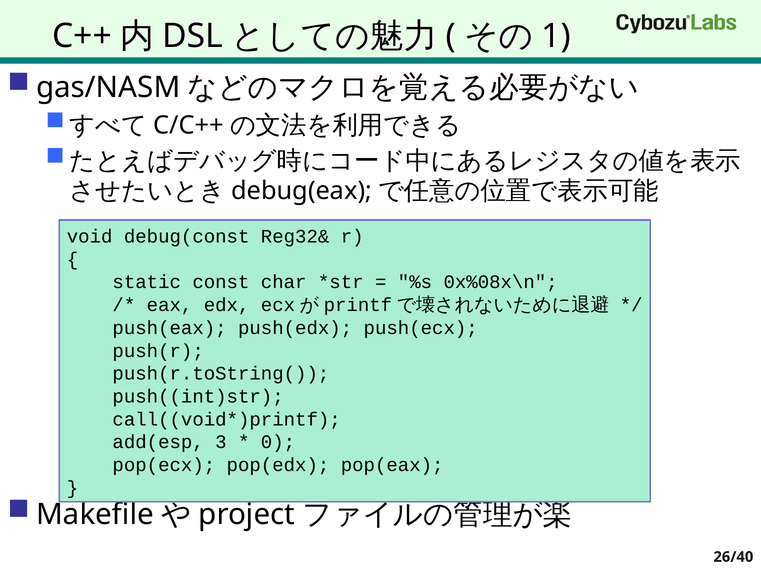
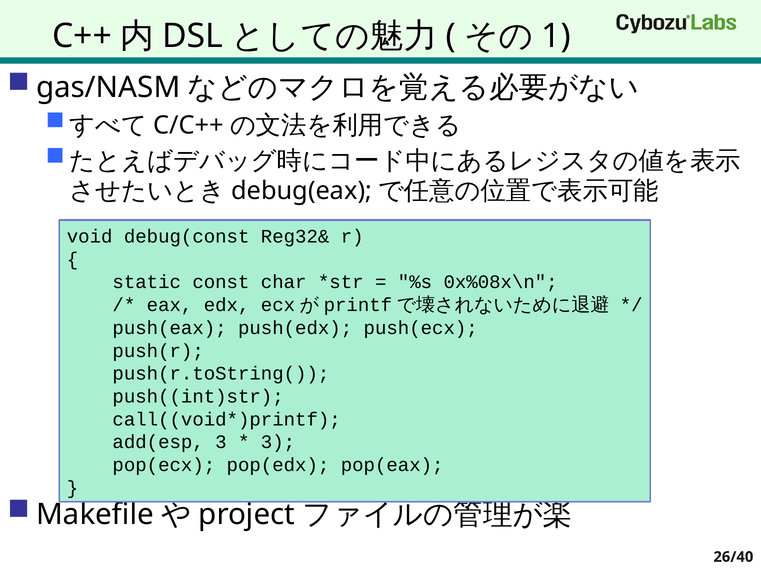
0 at (278, 442): 0 -> 3
